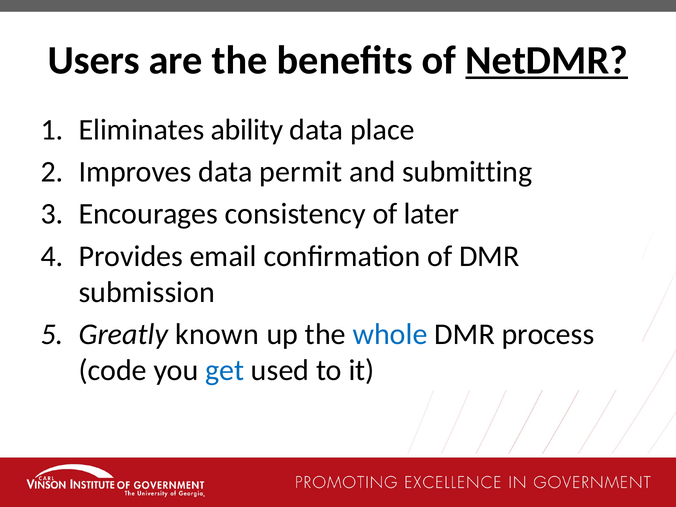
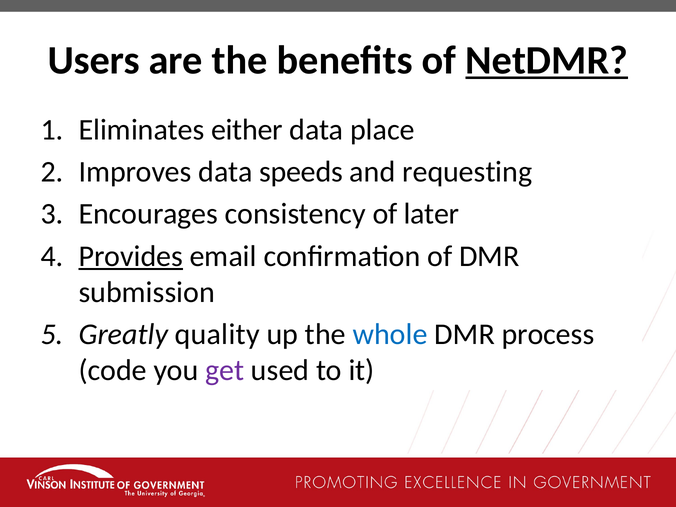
ability: ability -> either
permit: permit -> speeds
submitting: submitting -> requesting
Provides underline: none -> present
known: known -> quality
get colour: blue -> purple
